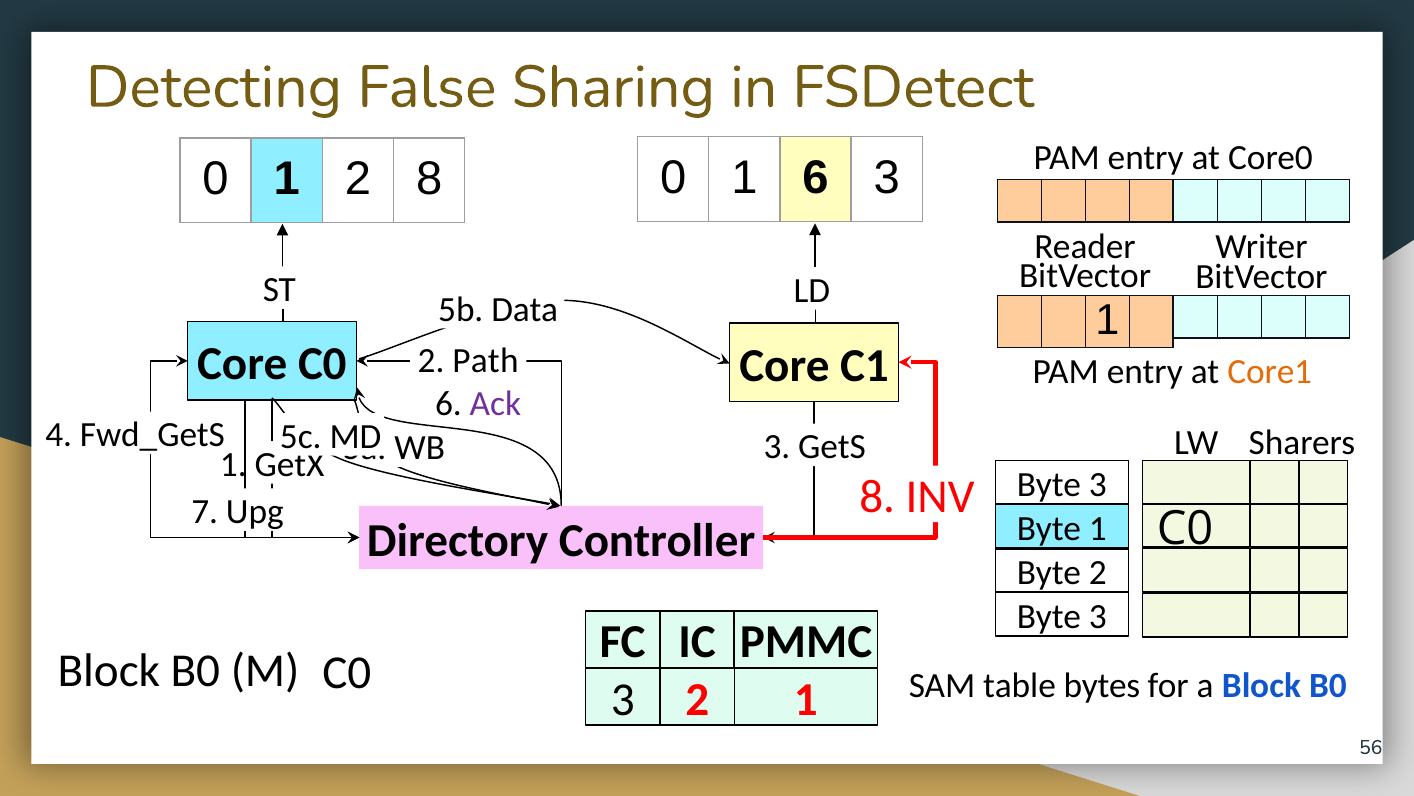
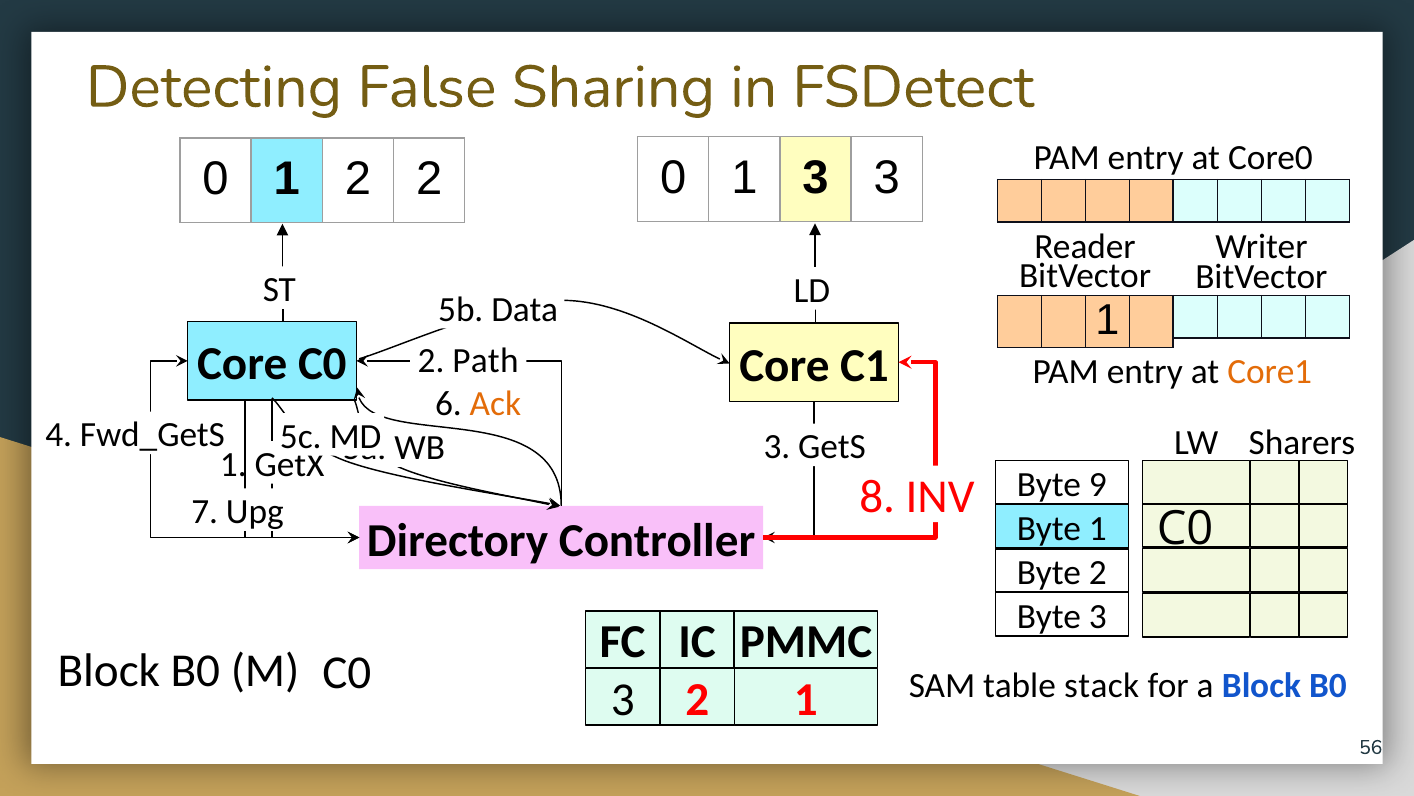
1 6: 6 -> 3
2 8: 8 -> 2
Ack colour: purple -> orange
3 at (1098, 484): 3 -> 9
bytes: bytes -> stack
